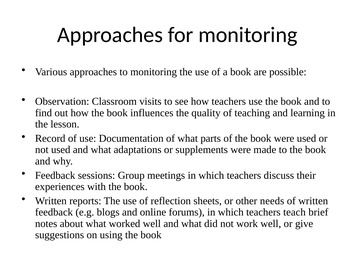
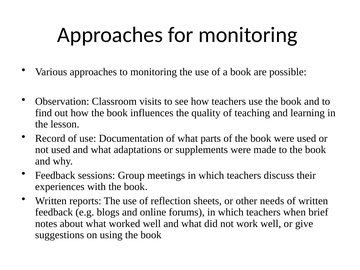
teach: teach -> when
